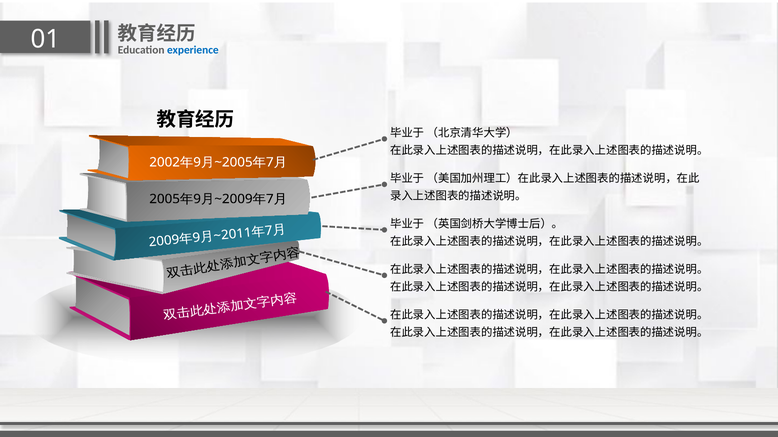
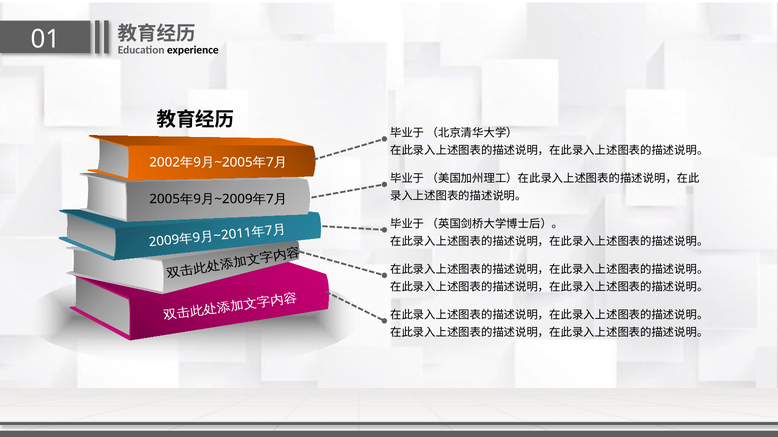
experience colour: blue -> black
